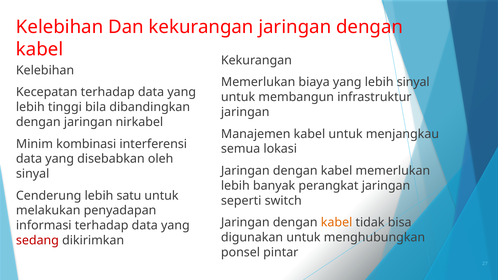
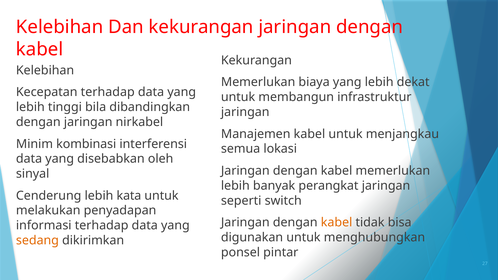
lebih sinyal: sinyal -> dekat
satu: satu -> kata
sedang colour: red -> orange
